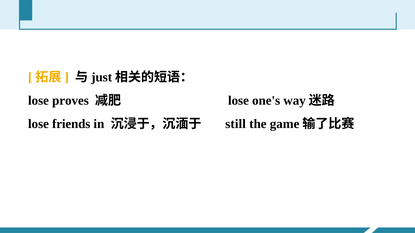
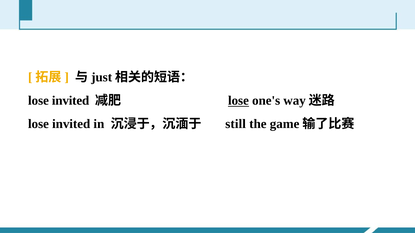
proves at (70, 101): proves -> invited
lose at (238, 101) underline: none -> present
friends at (71, 124): friends -> invited
